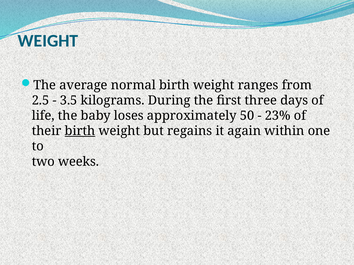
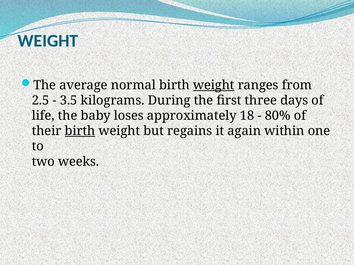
weight at (214, 85) underline: none -> present
50: 50 -> 18
23%: 23% -> 80%
